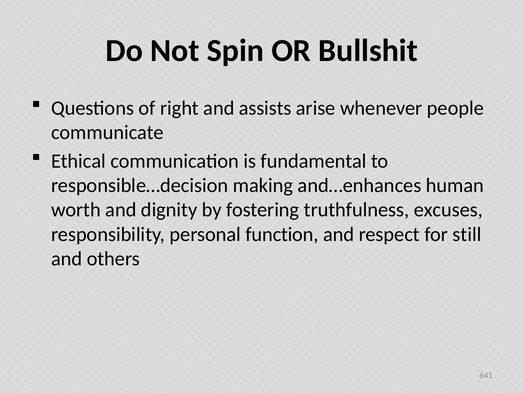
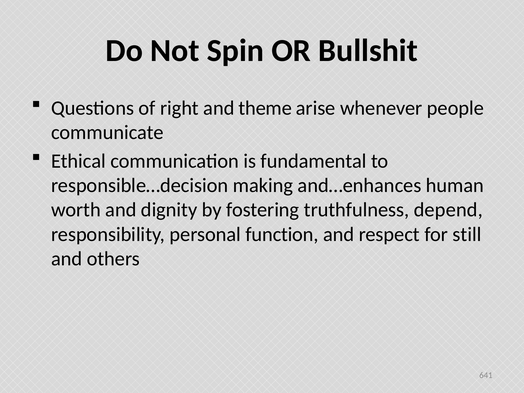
assists: assists -> theme
excuses: excuses -> depend
